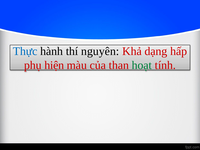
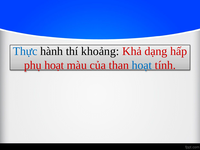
nguyên: nguyên -> khoảng
phụ hiện: hiện -> hoạt
hoạt at (142, 65) colour: green -> blue
